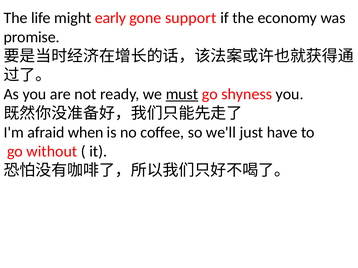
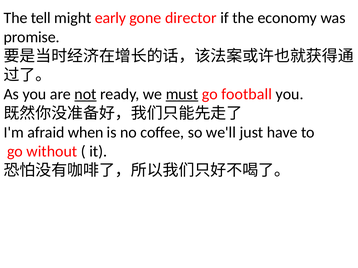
life: life -> tell
support: support -> director
not underline: none -> present
shyness: shyness -> football
